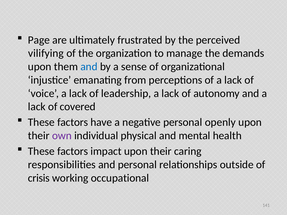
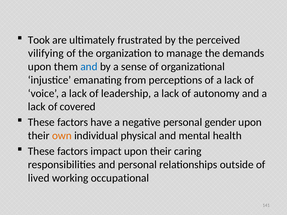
Page: Page -> Took
openly: openly -> gender
own colour: purple -> orange
crisis: crisis -> lived
